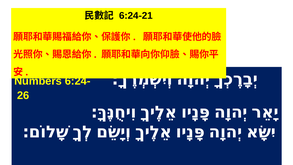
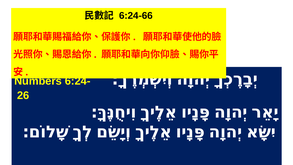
6:24-21: 6:24-21 -> 6:24-66
